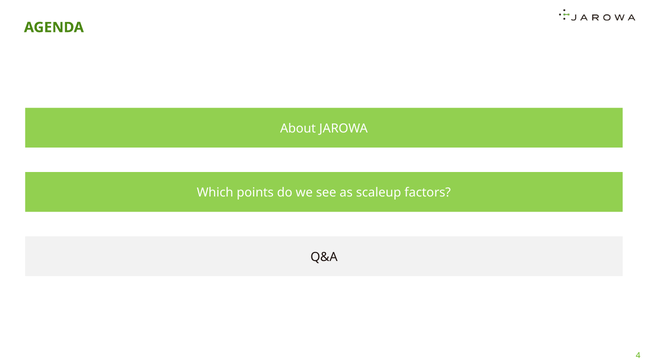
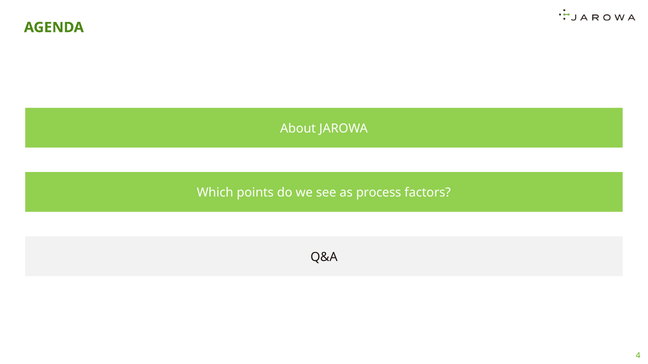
scaleup: scaleup -> process
